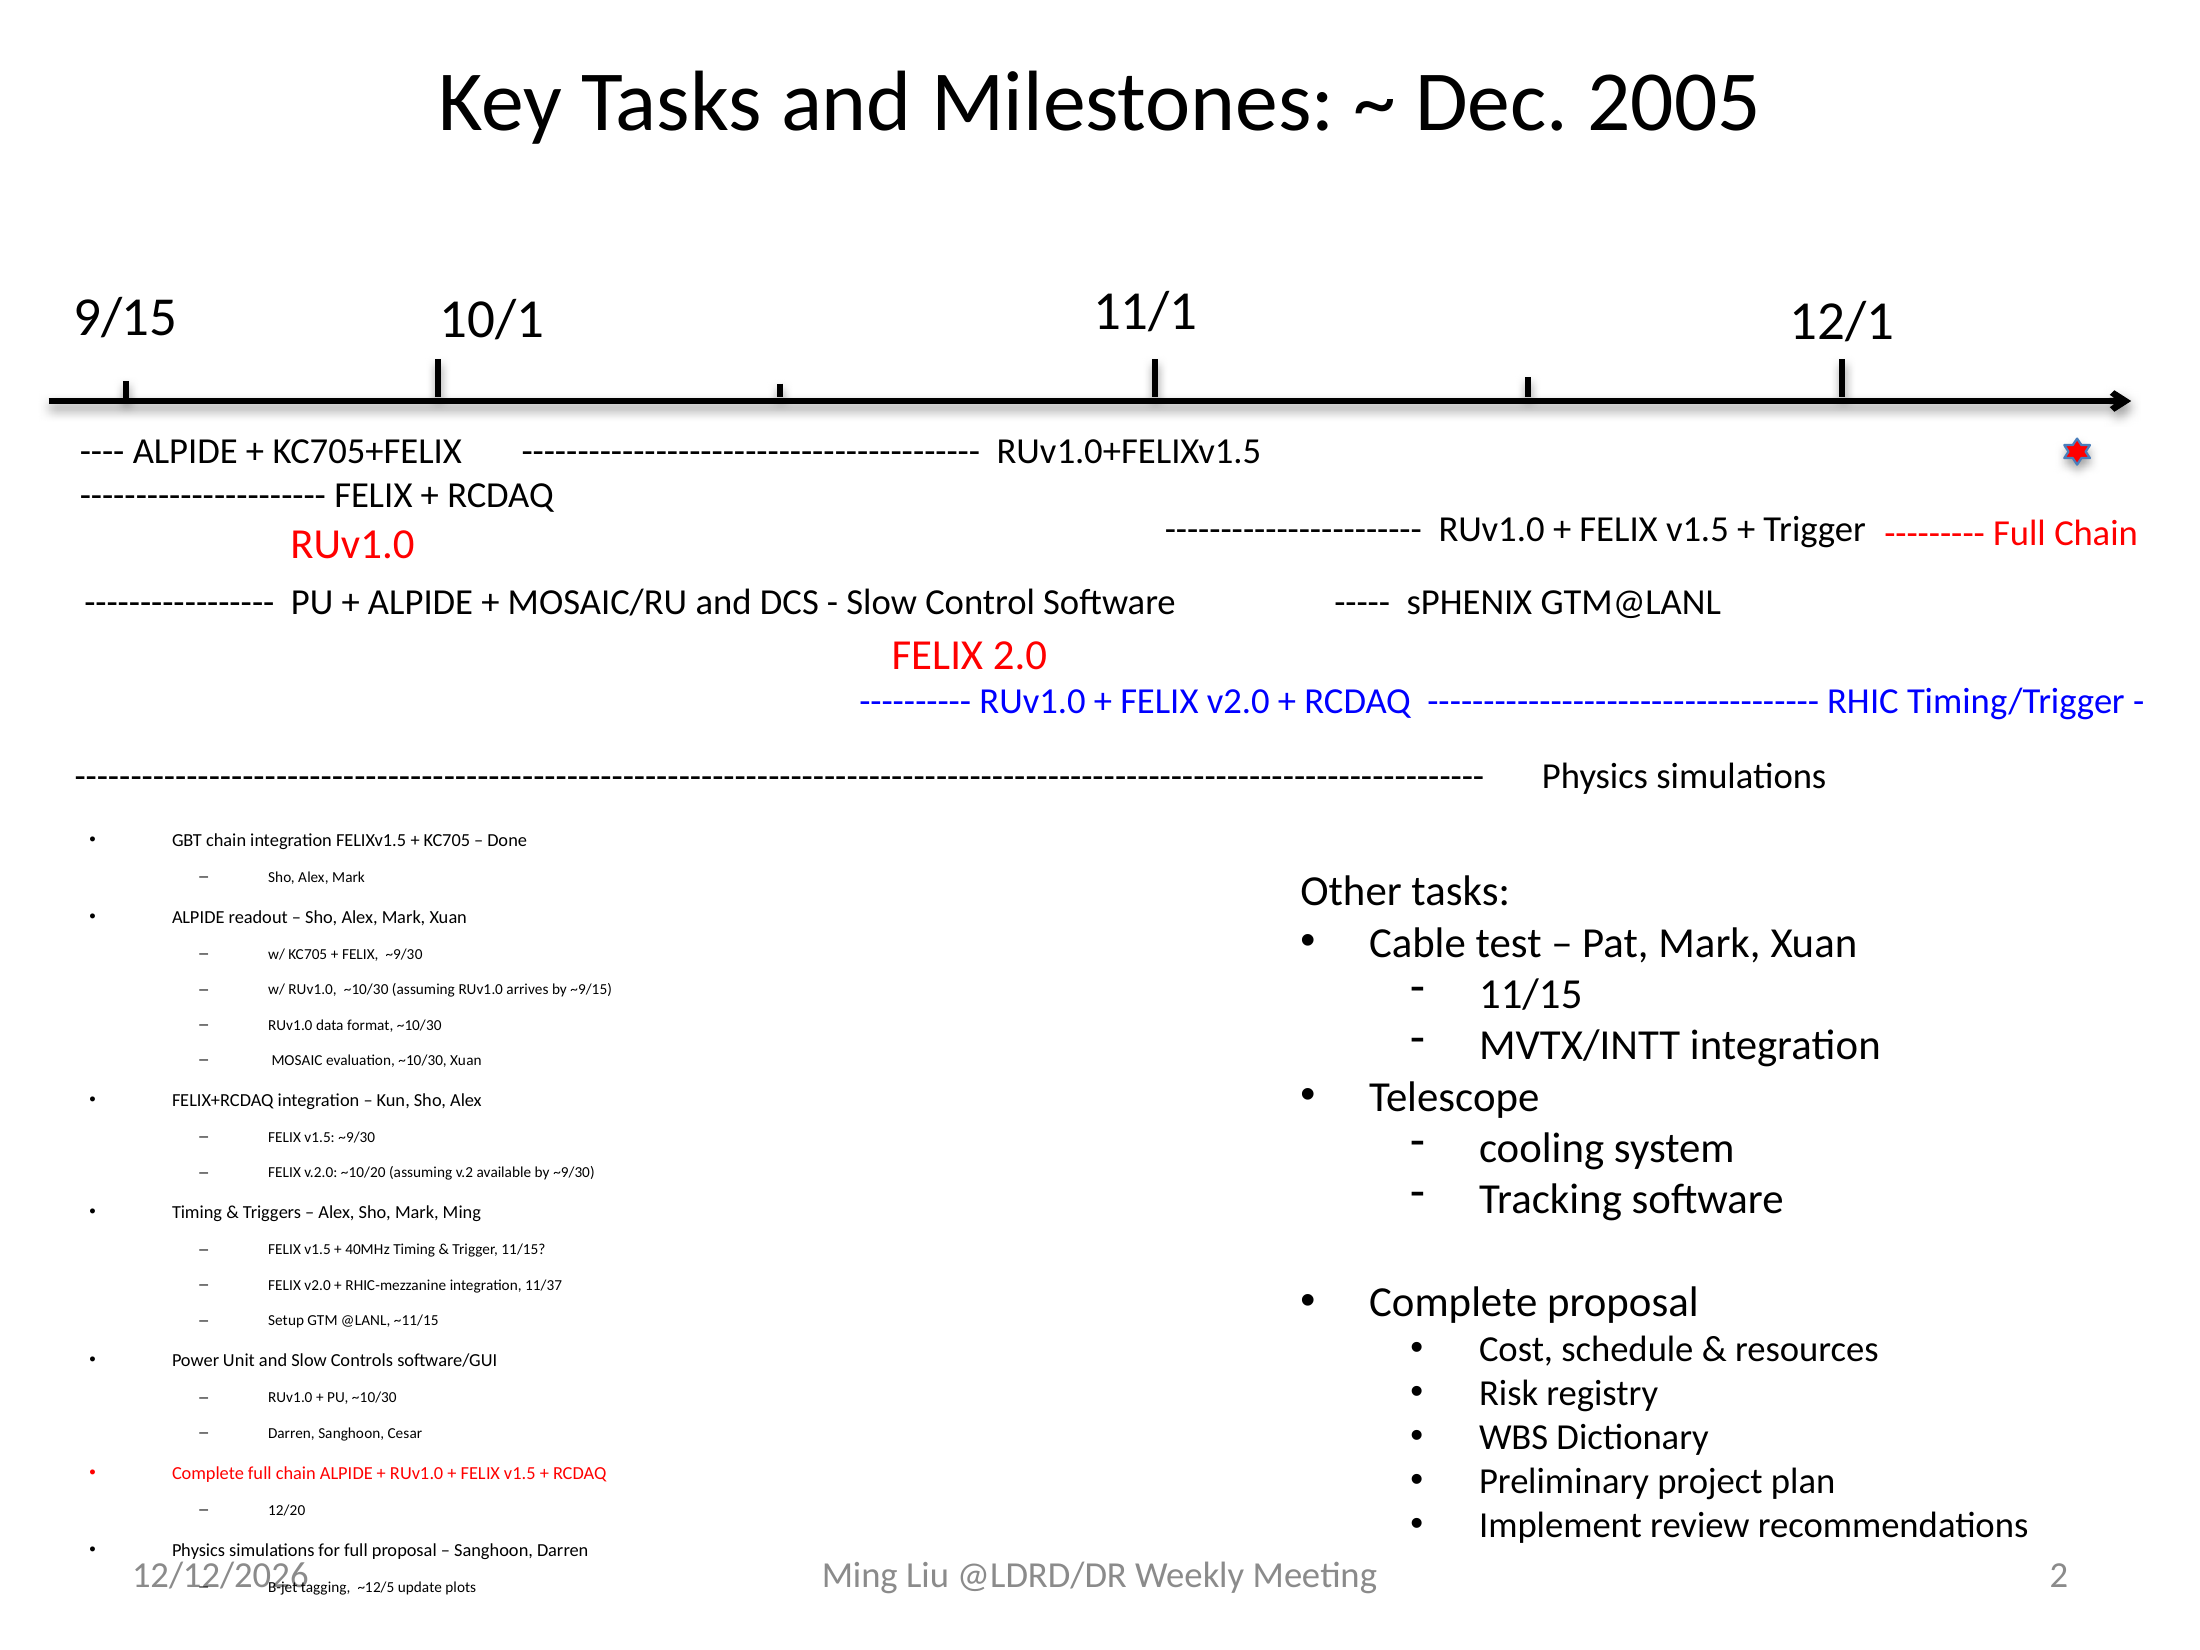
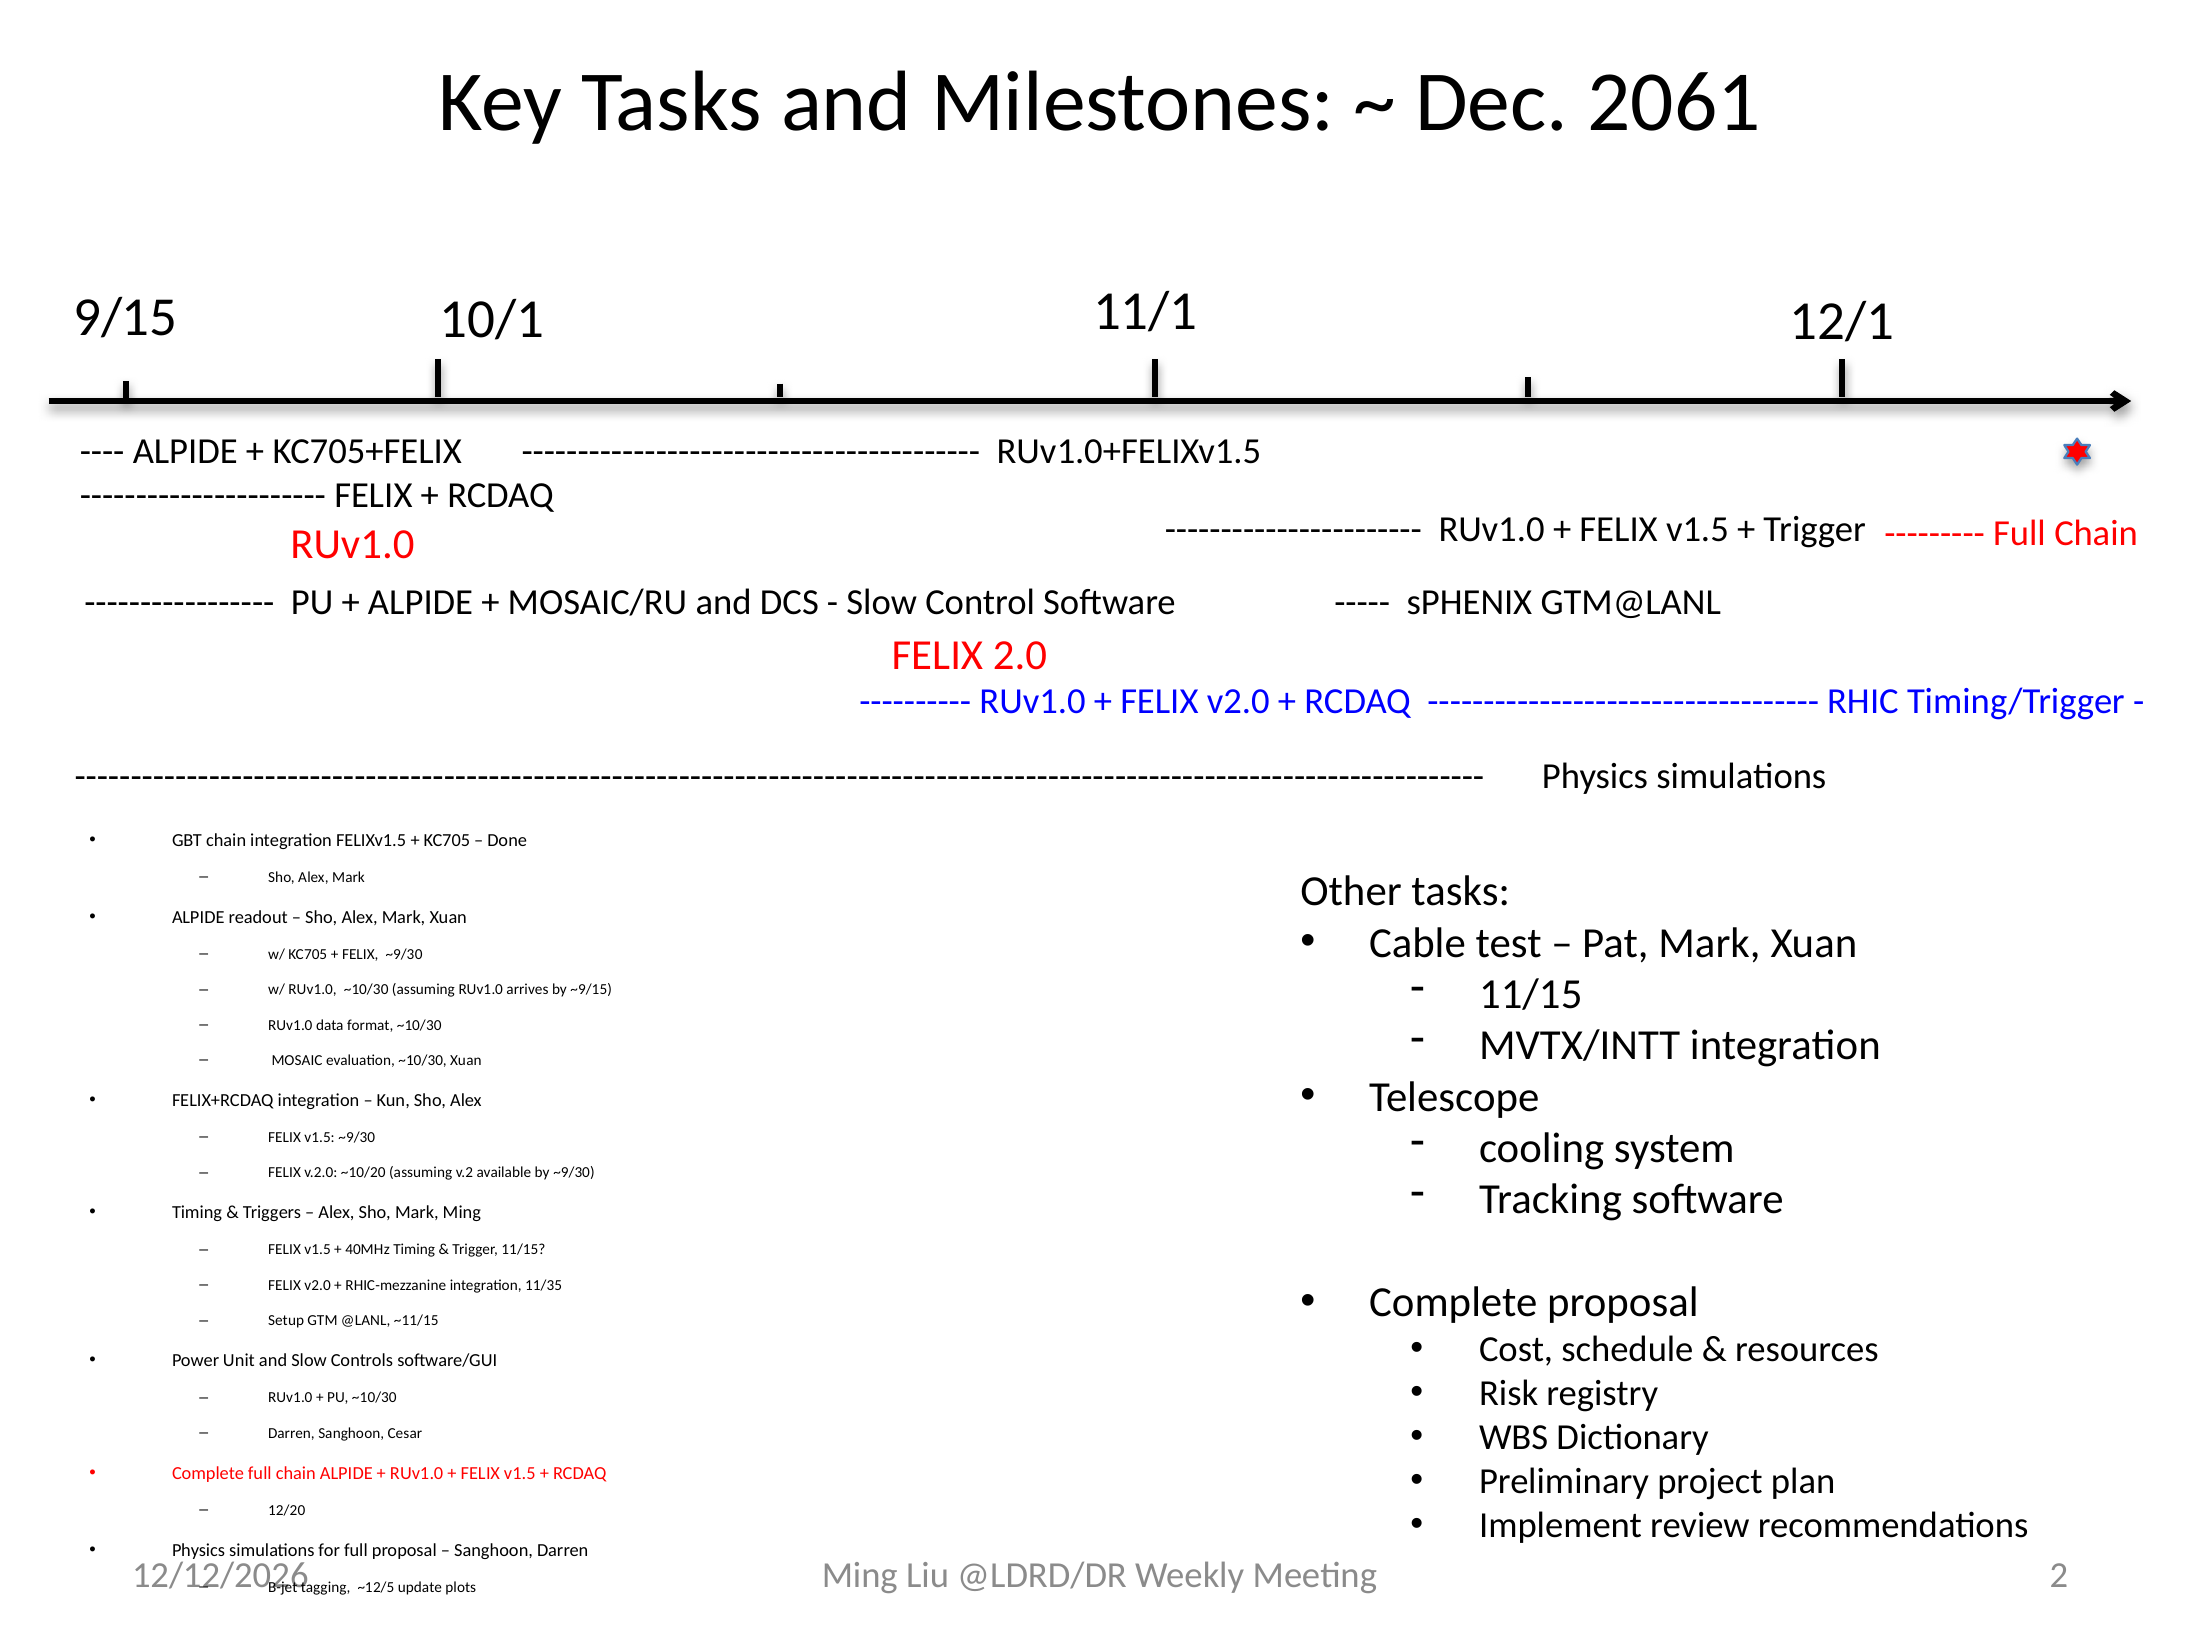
2005: 2005 -> 2061
11/37: 11/37 -> 11/35
